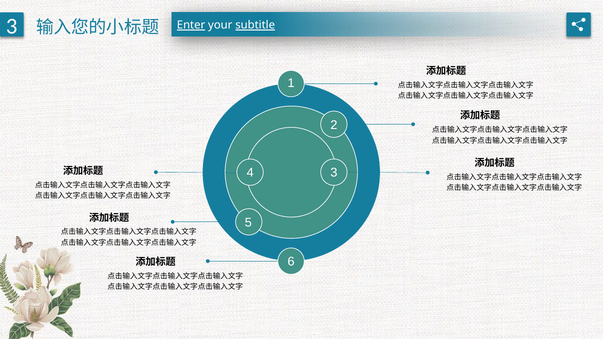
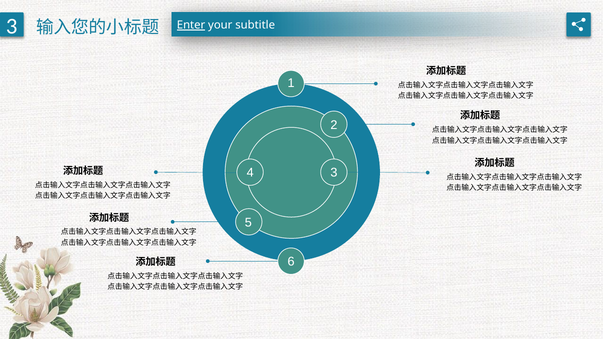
subtitle underline: present -> none
